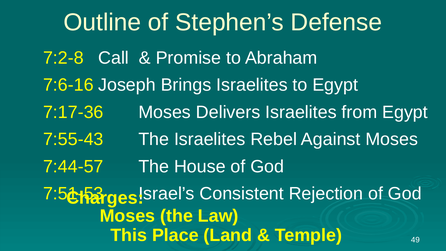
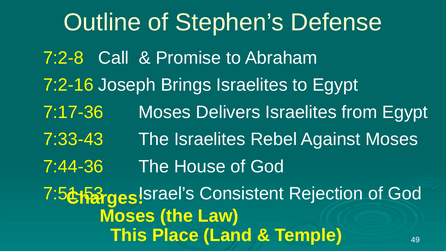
7:6-16: 7:6-16 -> 7:2-16
7:55-43: 7:55-43 -> 7:33-43
7:44-57: 7:44-57 -> 7:44-36
